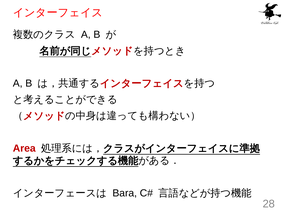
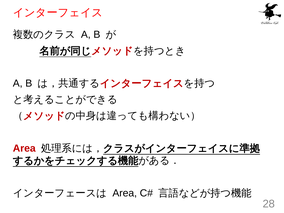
Bara at (125, 193): Bara -> Area
